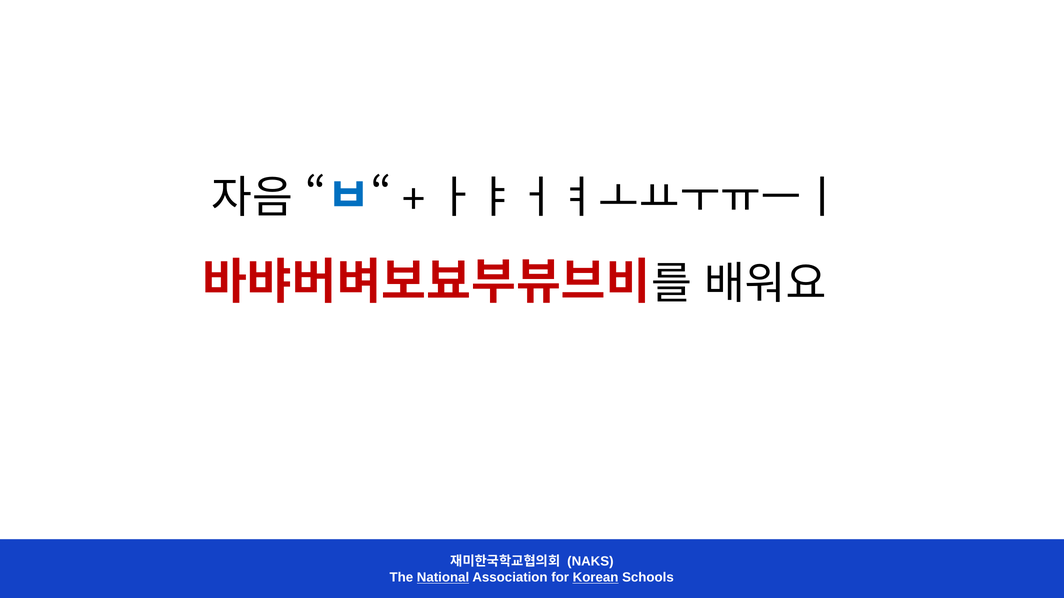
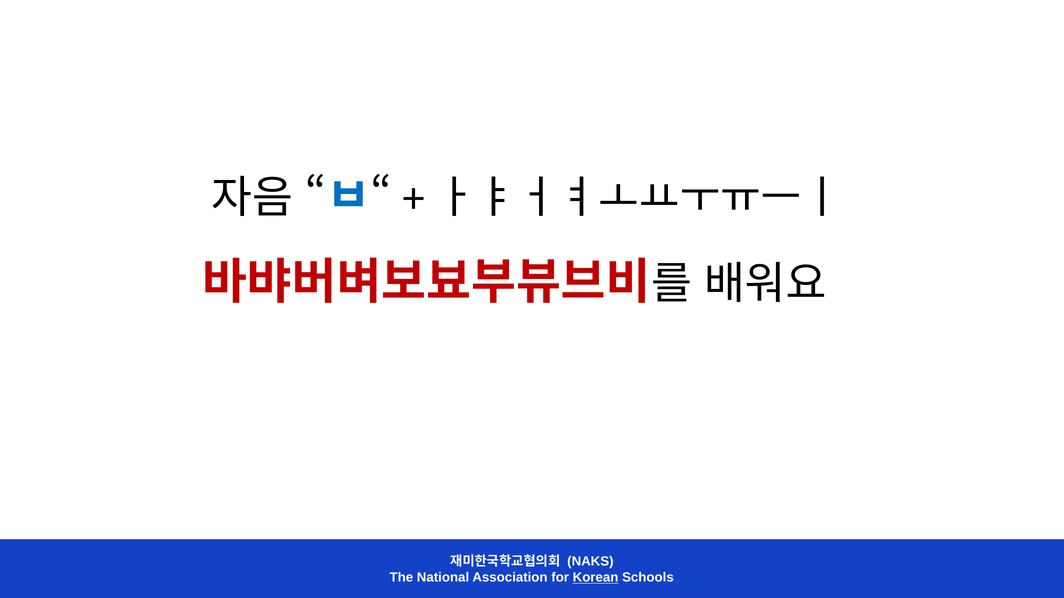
National underline: present -> none
